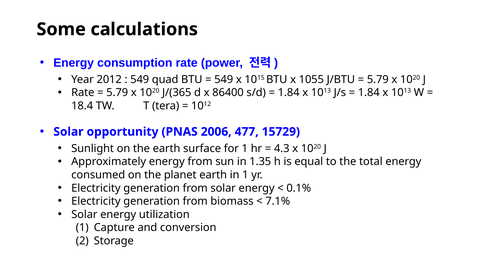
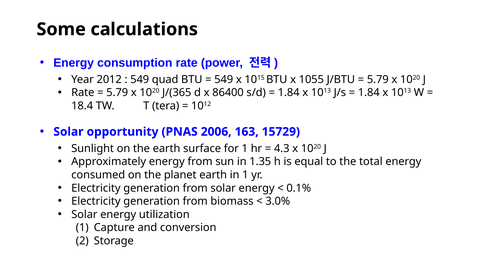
477: 477 -> 163
7.1%: 7.1% -> 3.0%
